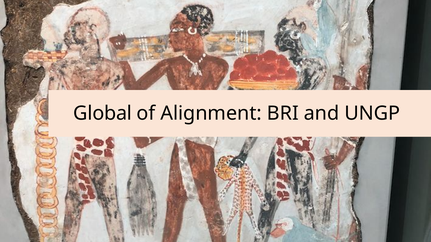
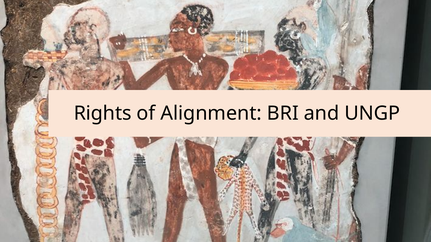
Global: Global -> Rights
